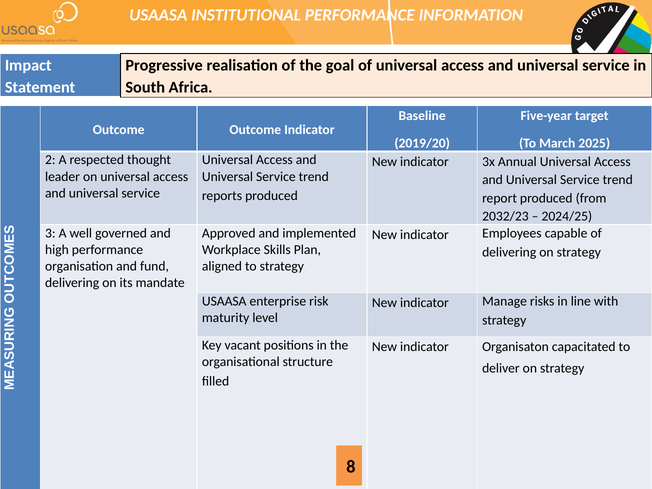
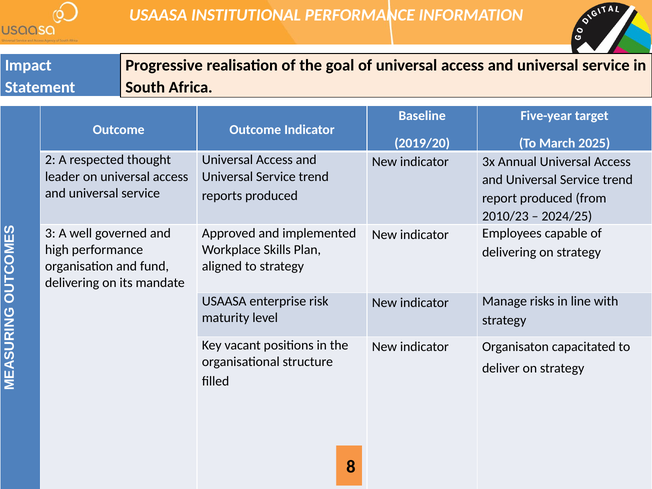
2032/23: 2032/23 -> 2010/23
